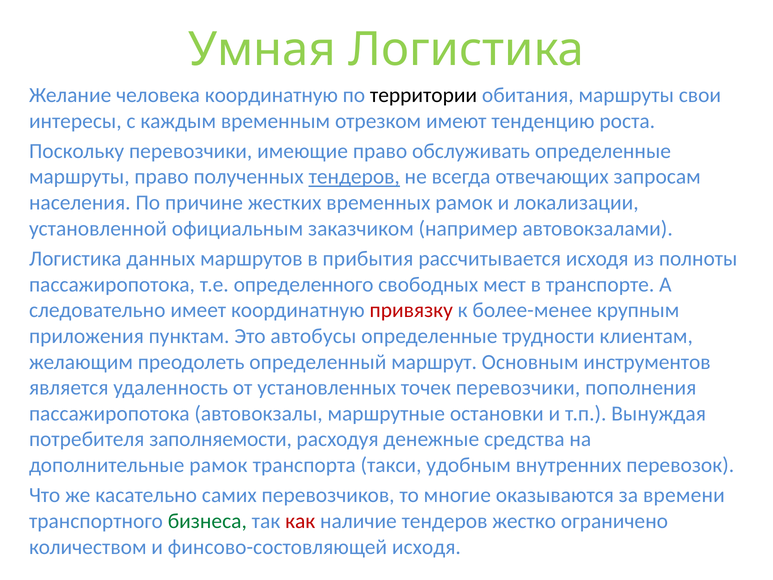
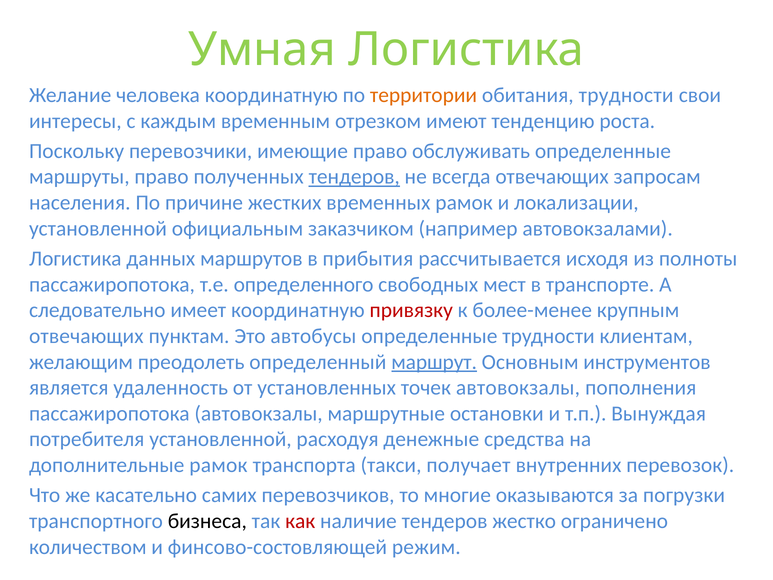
территории colour: black -> orange
обитания маршруты: маршруты -> трудности
приложения at (86, 336): приложения -> отвечающих
маршрут underline: none -> present
точек перевозчики: перевозчики -> автовокзалы
потребителя заполняемости: заполняемости -> установленной
удобным: удобным -> получает
времени: времени -> погрузки
бизнеса colour: green -> black
финсово-состовляющей исходя: исходя -> режим
